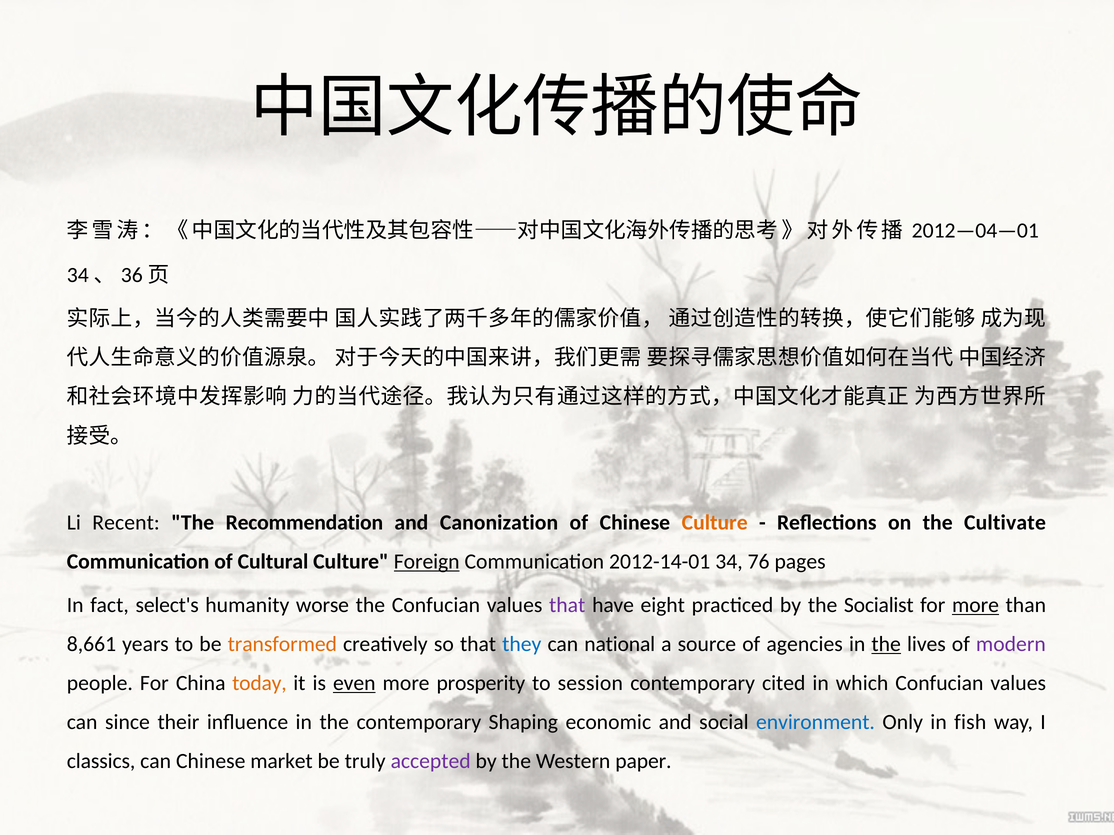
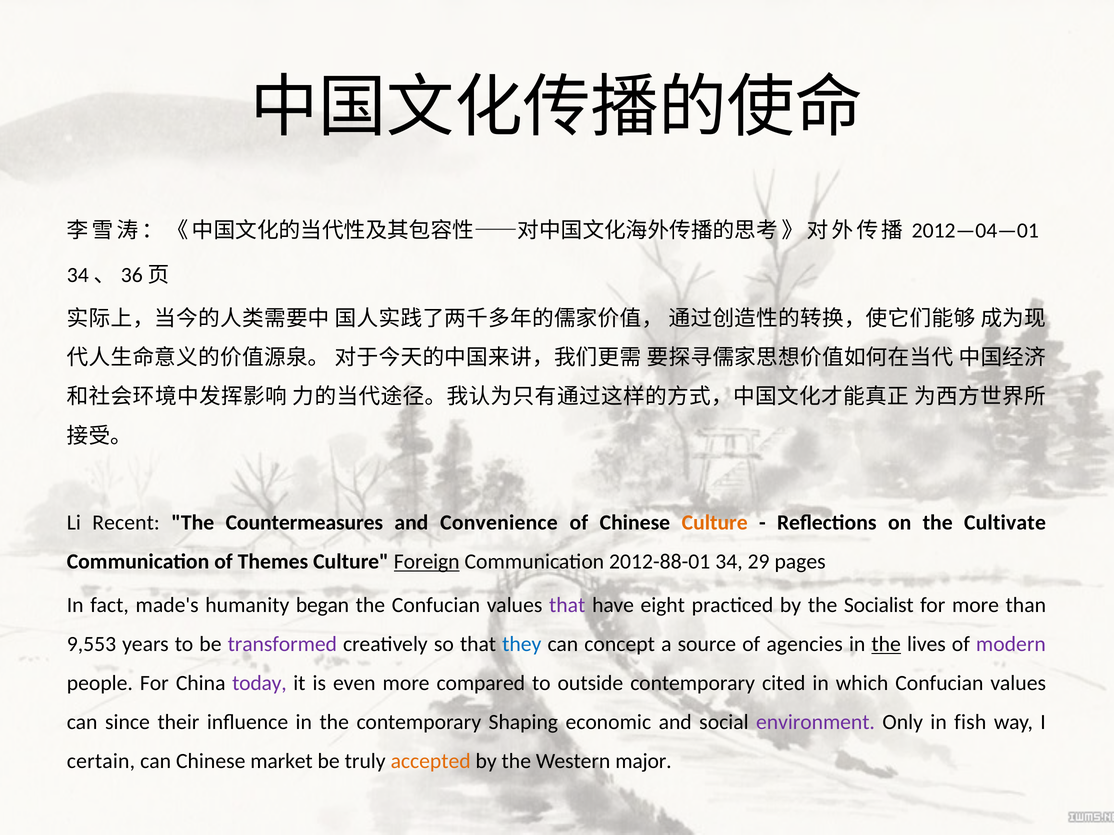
Recommendation: Recommendation -> Countermeasures
Canonization: Canonization -> Convenience
Cultural: Cultural -> Themes
2012-14-01: 2012-14-01 -> 2012-88-01
76: 76 -> 29
select's: select's -> made's
worse: worse -> began
more at (976, 605) underline: present -> none
8,661: 8,661 -> 9,553
transformed colour: orange -> purple
national: national -> concept
today colour: orange -> purple
even underline: present -> none
prosperity: prosperity -> compared
session: session -> outside
environment colour: blue -> purple
classics: classics -> certain
accepted colour: purple -> orange
paper: paper -> major
